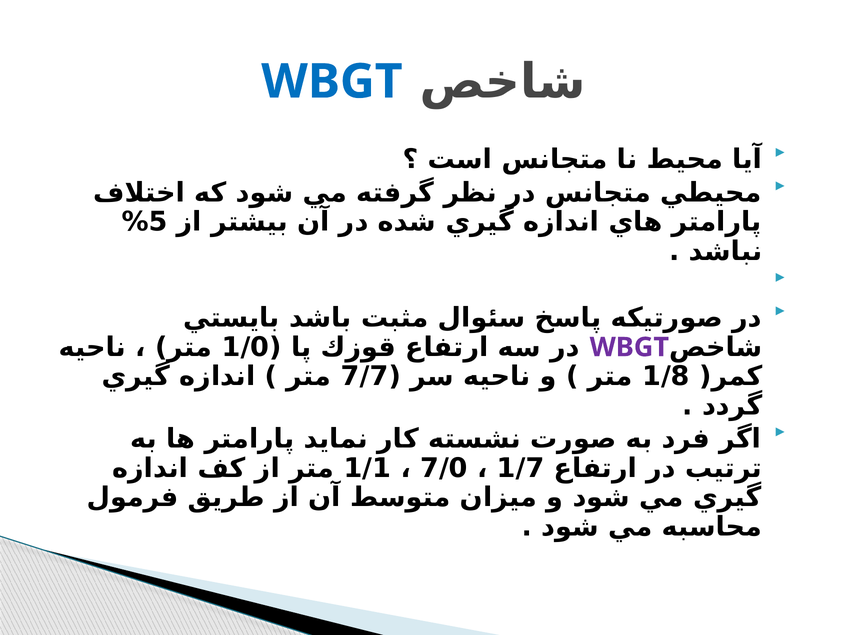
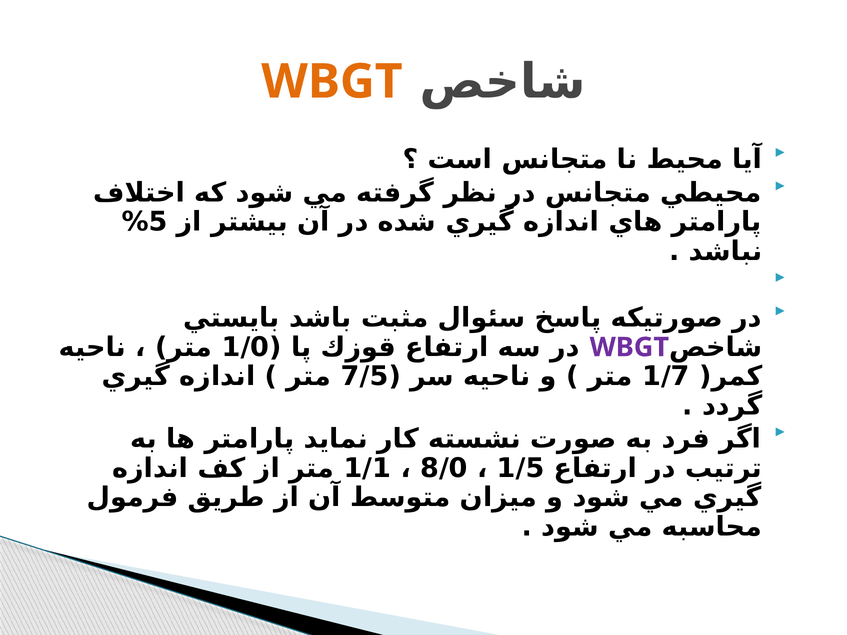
WBGT at (332, 82) colour: blue -> orange
7/7: 7/7 -> 7/5
1/8: 1/8 -> 1/7
7/0: 7/0 -> 8/0
1/7: 1/7 -> 1/5
